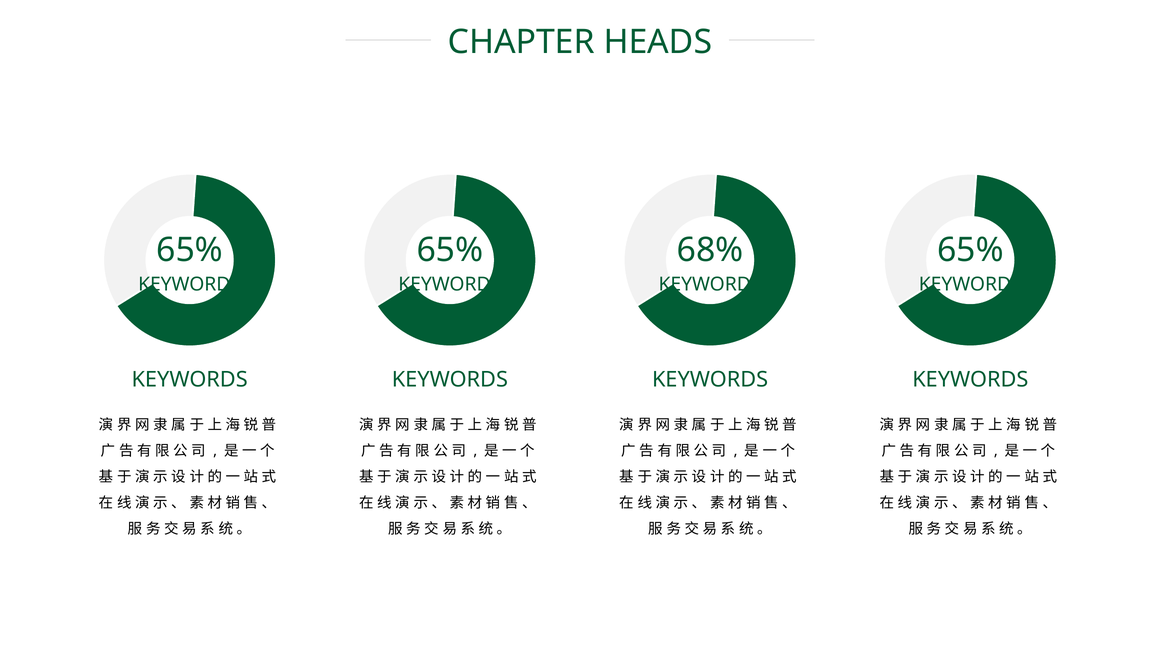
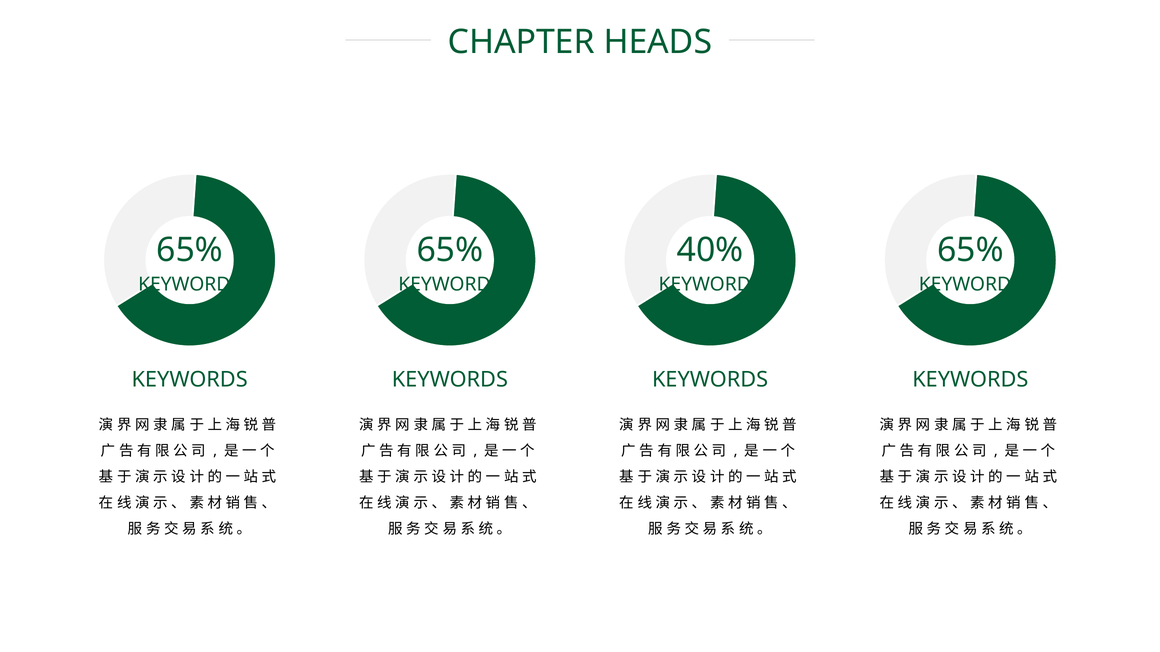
68%: 68% -> 40%
